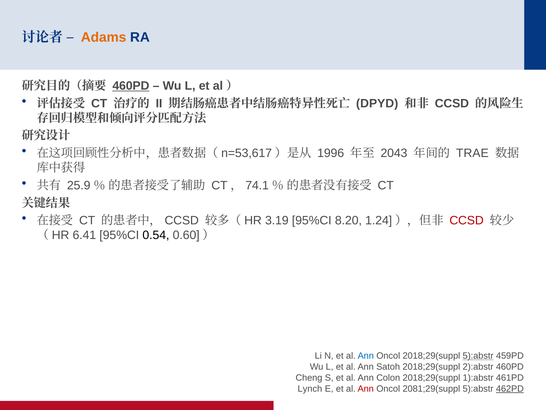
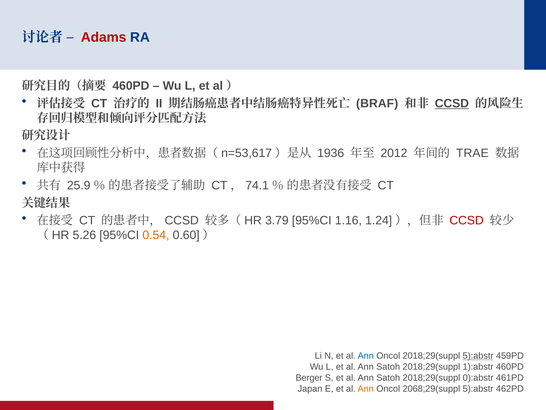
Adams colour: orange -> red
460PD at (131, 86) underline: present -> none
DPYD: DPYD -> BRAF
CCSD at (452, 103) underline: none -> present
1996: 1996 -> 1936
2043: 2043 -> 2012
3.19: 3.19 -> 3.79
8.20: 8.20 -> 1.16
6.41: 6.41 -> 5.26
0.54 colour: black -> orange
2):abstr: 2):abstr -> 1):abstr
Cheng: Cheng -> Berger
Colon at (388, 377): Colon -> Satoh
1):abstr: 1):abstr -> 0):abstr
Lynch: Lynch -> Japan
Ann at (366, 388) colour: red -> orange
2081;29(suppl: 2081;29(suppl -> 2068;29(suppl
462PD underline: present -> none
